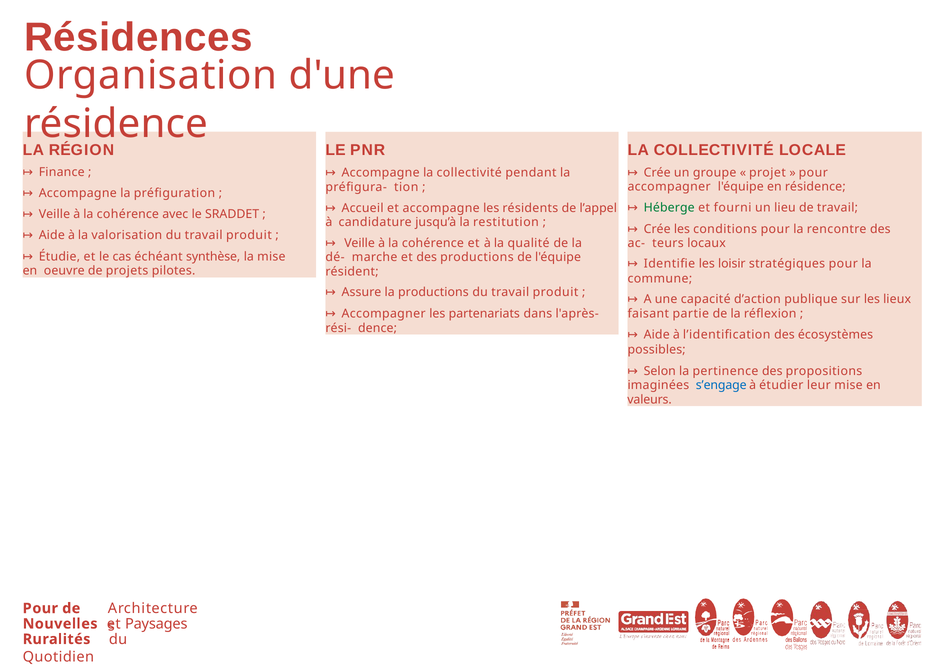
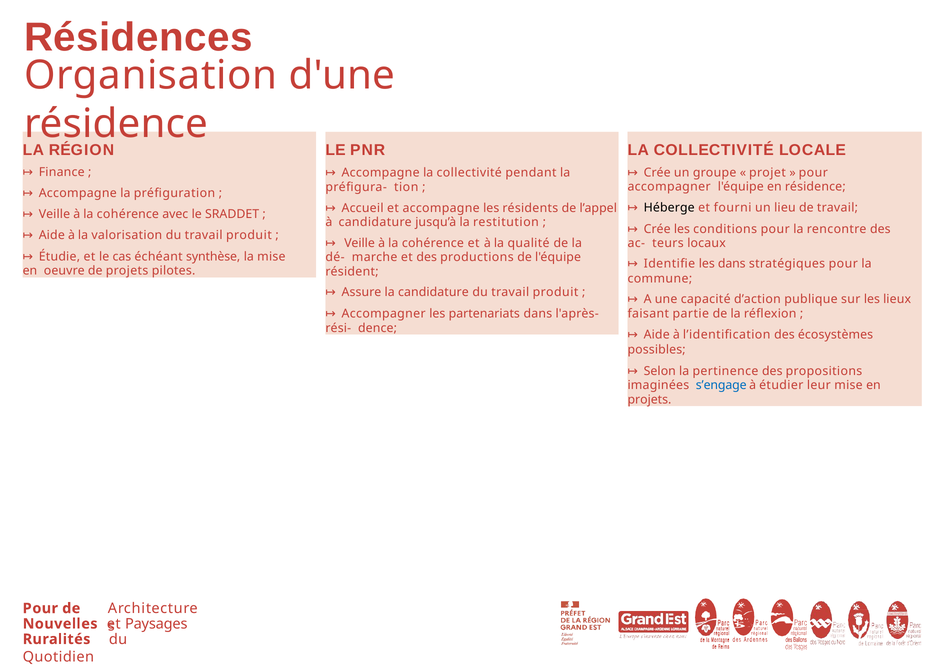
Héberge colour: green -> black
les loisir: loisir -> dans
la productions: productions -> candidature
valeurs at (650, 400): valeurs -> projets
